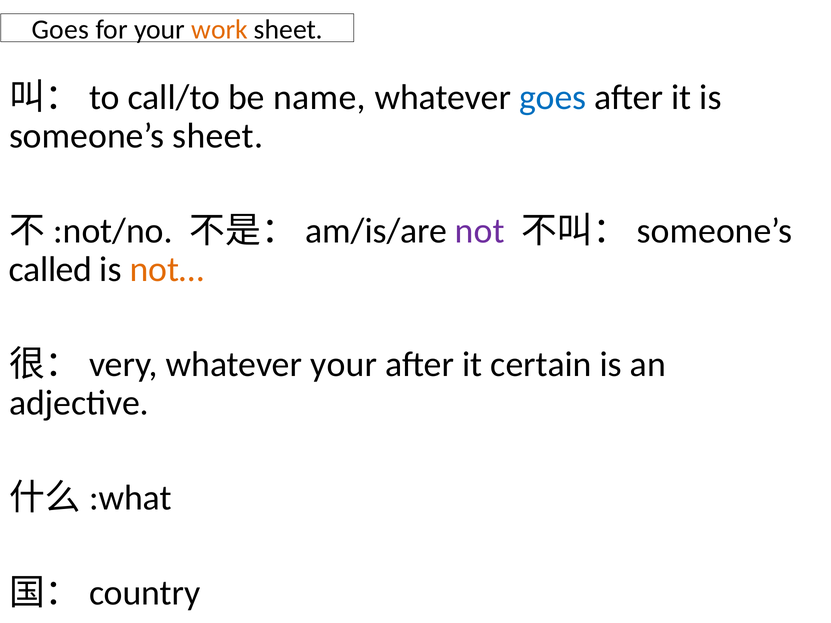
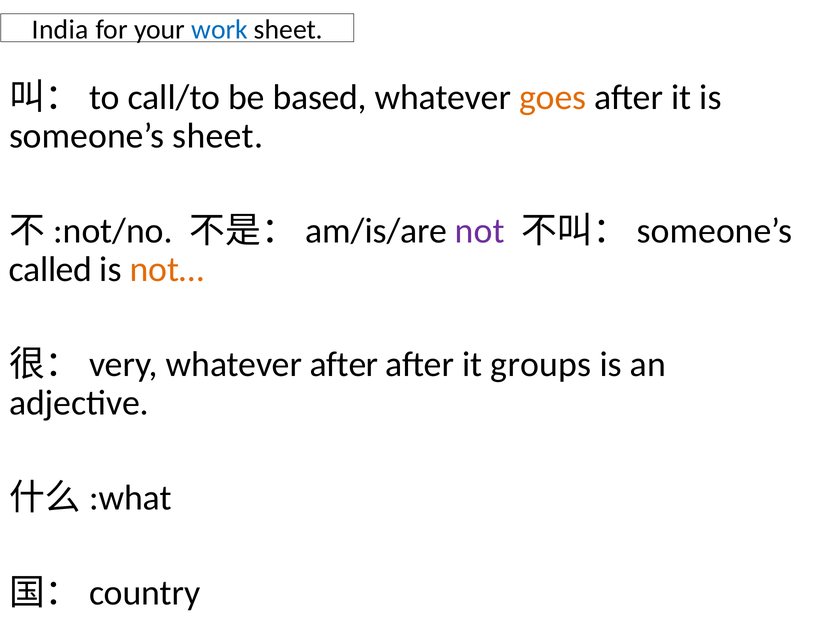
Goes at (60, 30): Goes -> India
work colour: orange -> blue
name: name -> based
goes at (553, 97) colour: blue -> orange
whatever your: your -> after
certain: certain -> groups
